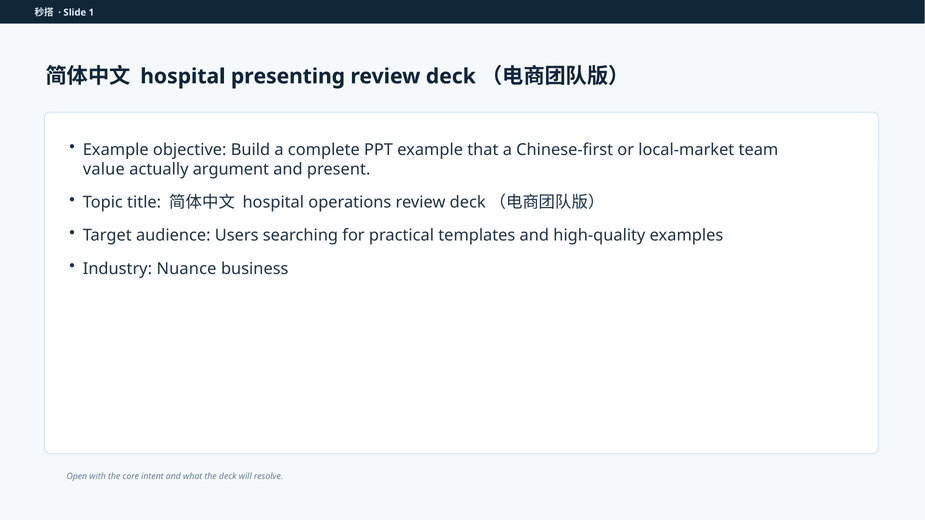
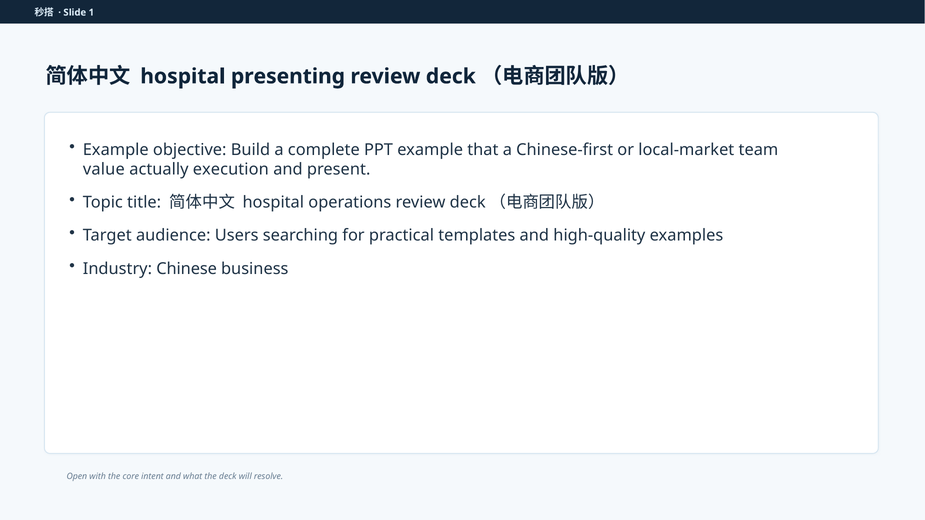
argument: argument -> execution
Nuance: Nuance -> Chinese
